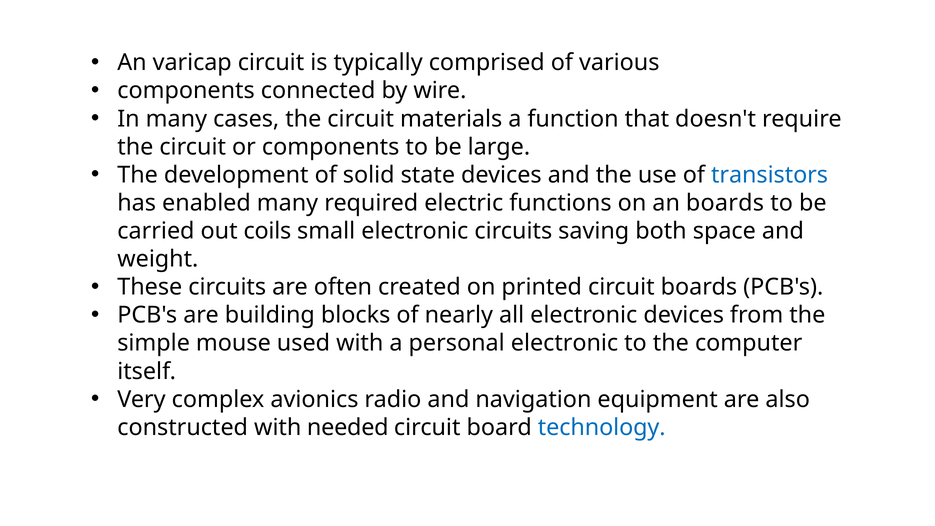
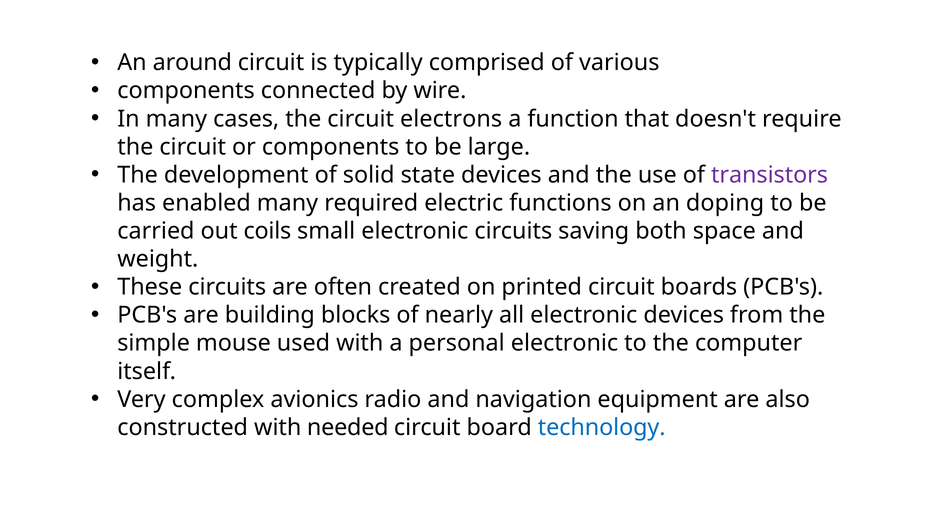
varicap: varicap -> around
materials: materials -> electrons
transistors colour: blue -> purple
an boards: boards -> doping
